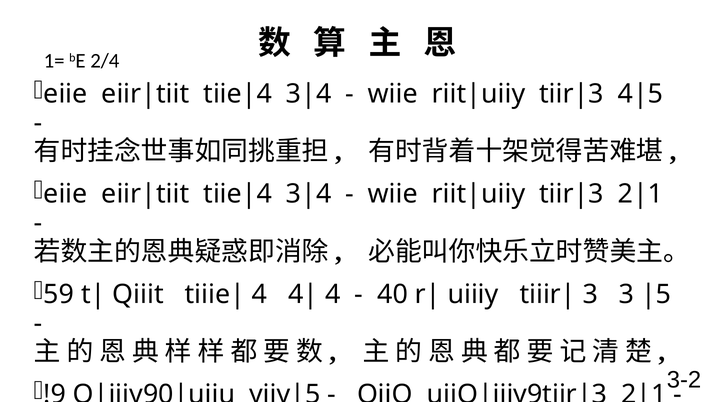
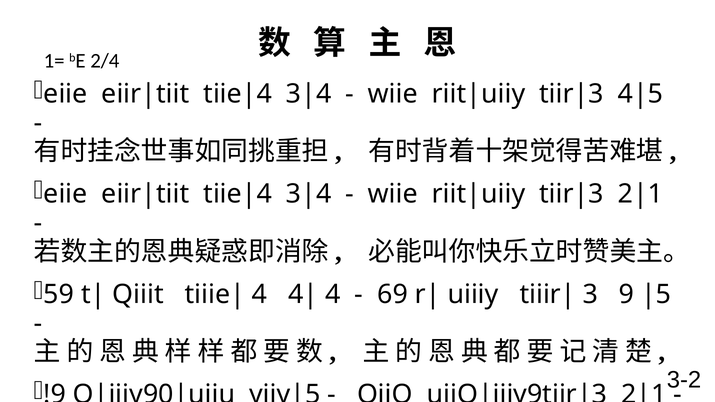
40: 40 -> 69
3 3: 3 -> 9
